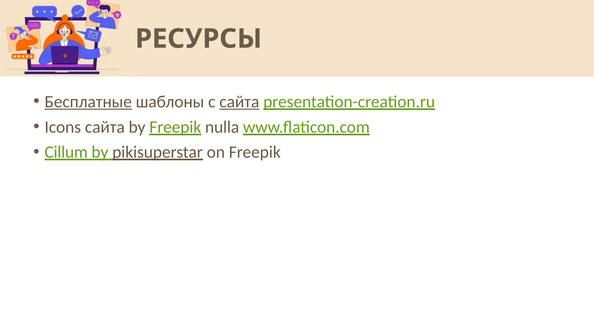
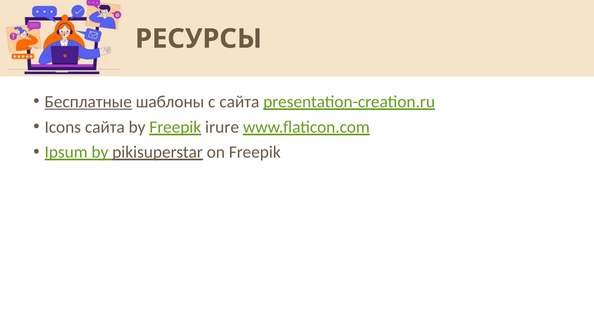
сайта at (239, 102) underline: present -> none
nulla: nulla -> irure
Cillum: Cillum -> Ipsum
